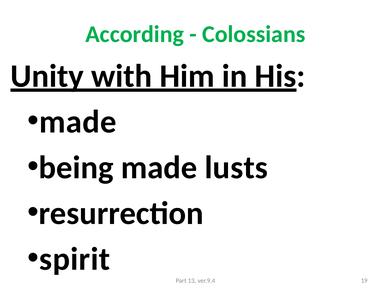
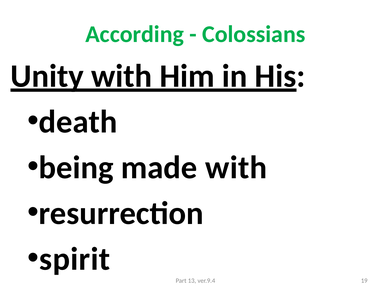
made at (78, 122): made -> death
made lusts: lusts -> with
